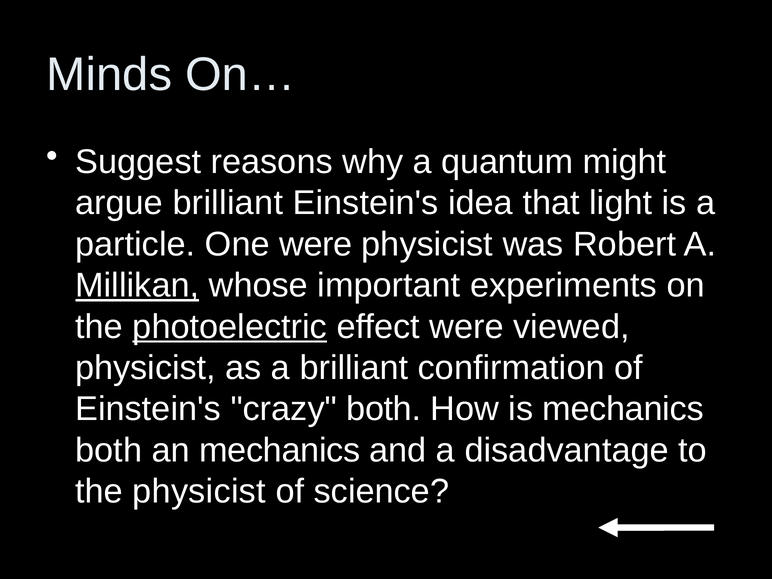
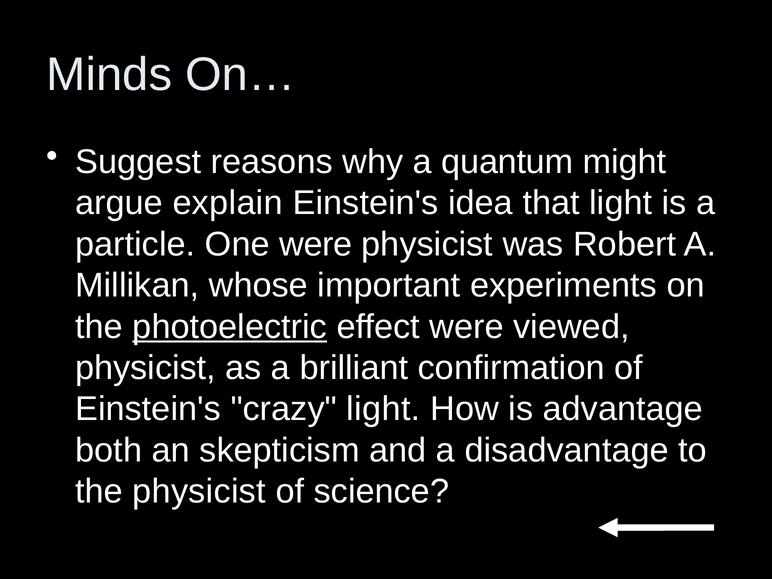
argue brilliant: brilliant -> explain
Millikan underline: present -> none
crazy both: both -> light
is mechanics: mechanics -> advantage
an mechanics: mechanics -> skepticism
